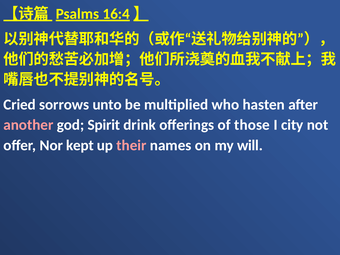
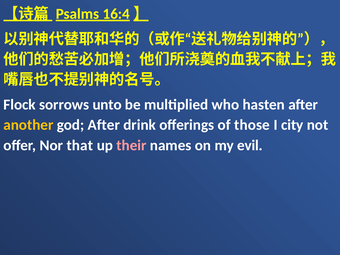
Cried: Cried -> Flock
another colour: pink -> yellow
god Spirit: Spirit -> After
kept: kept -> that
will: will -> evil
